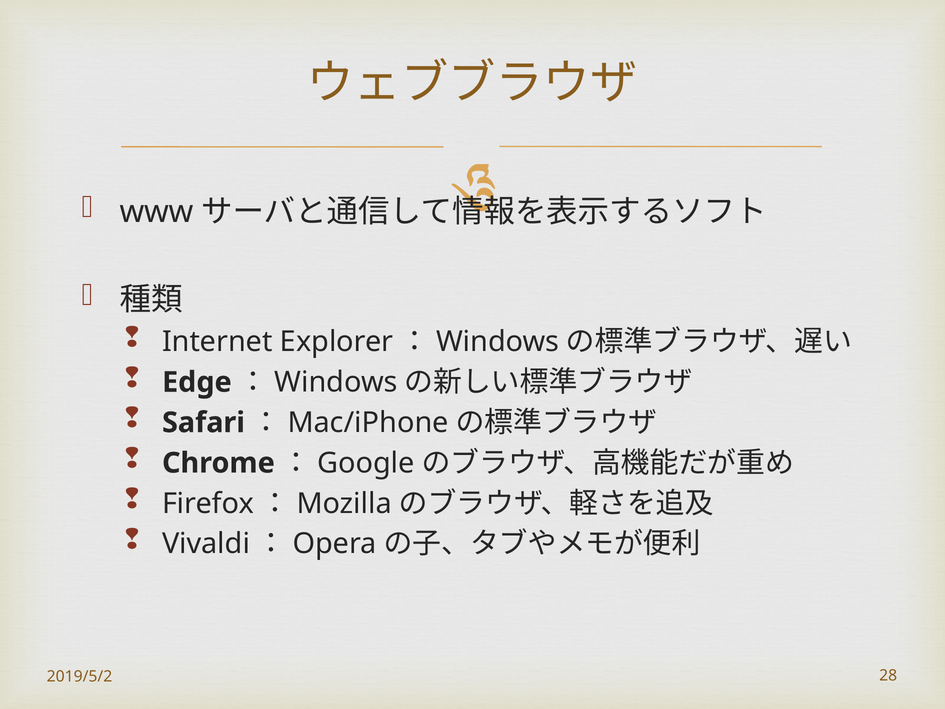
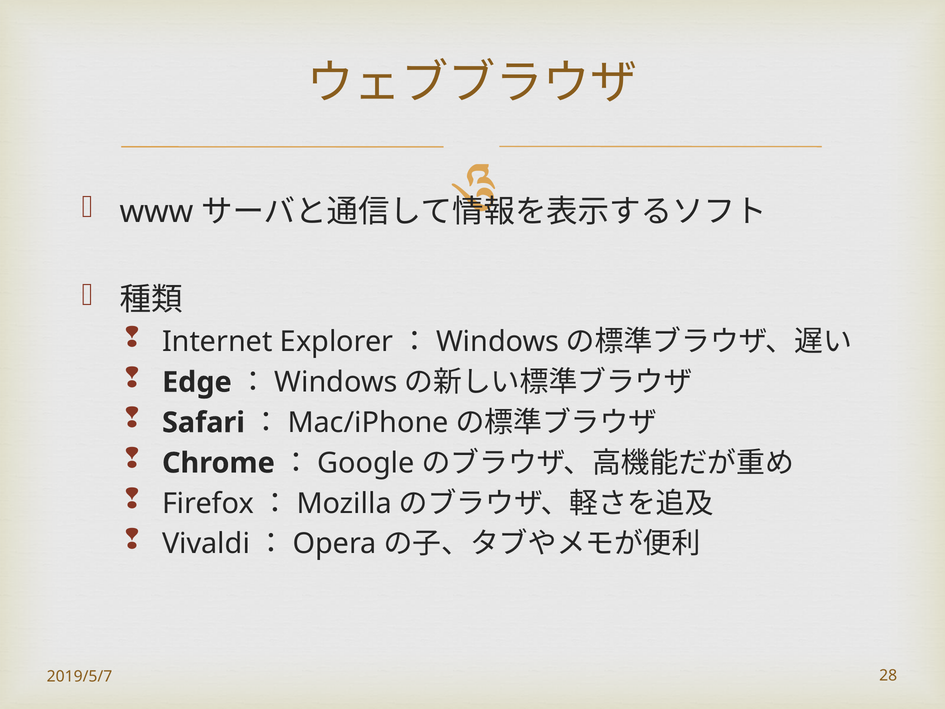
2019/5/2: 2019/5/2 -> 2019/5/7
